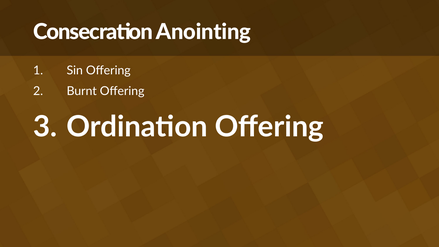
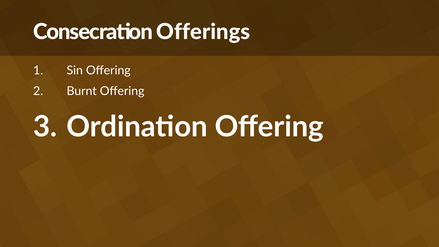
Anointing: Anointing -> Offerings
